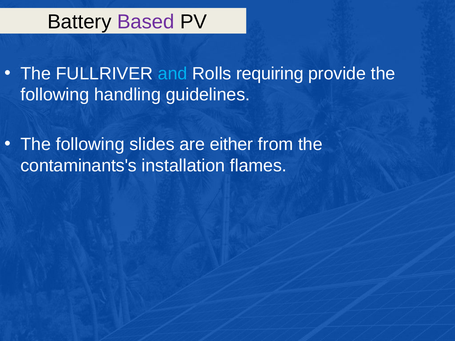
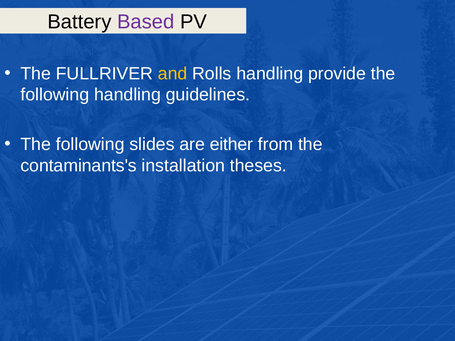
and colour: light blue -> yellow
Rolls requiring: requiring -> handling
flames: flames -> theses
